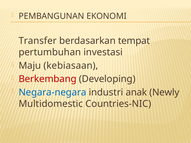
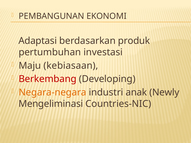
Transfer: Transfer -> Adaptasi
tempat: tempat -> produk
Negara-negara colour: blue -> orange
Multidomestic: Multidomestic -> Mengeliminasi
